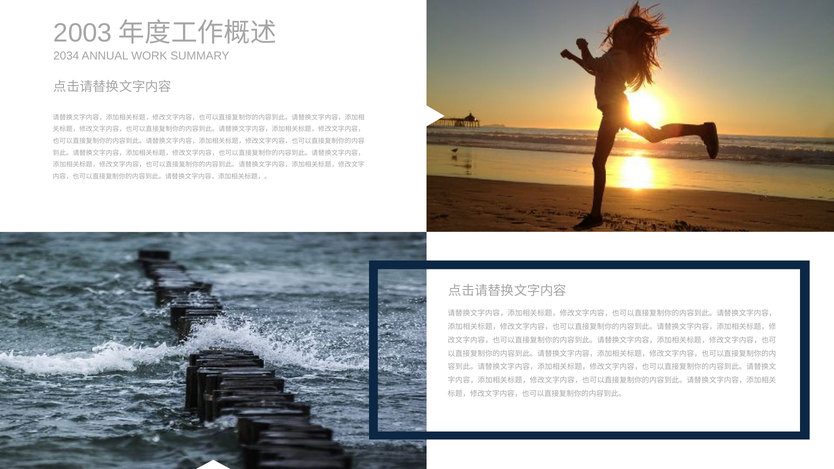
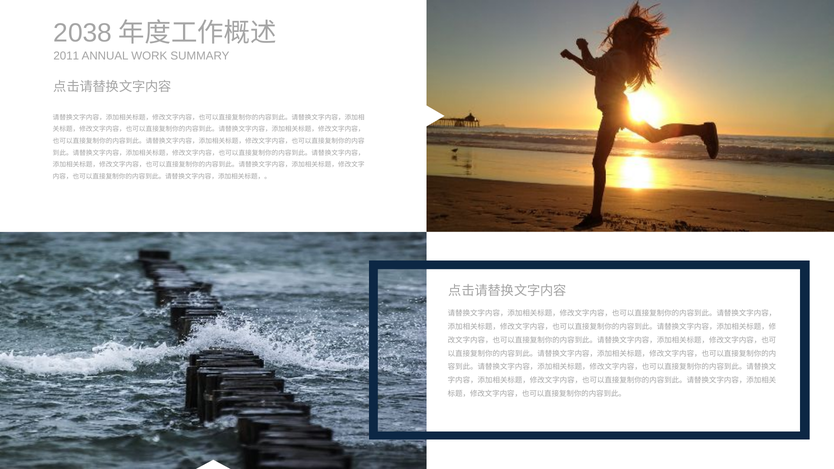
2003: 2003 -> 2038
2034: 2034 -> 2011
